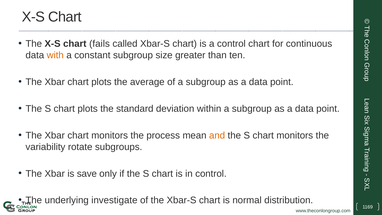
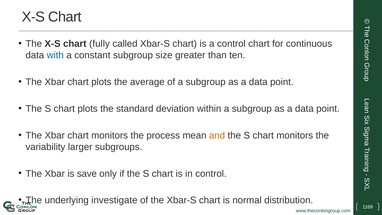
fails: fails -> fully
with colour: orange -> blue
rotate: rotate -> larger
